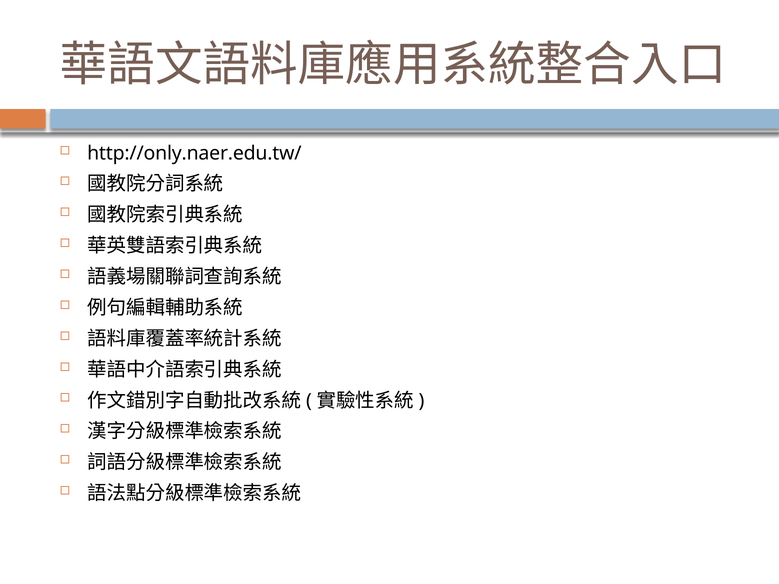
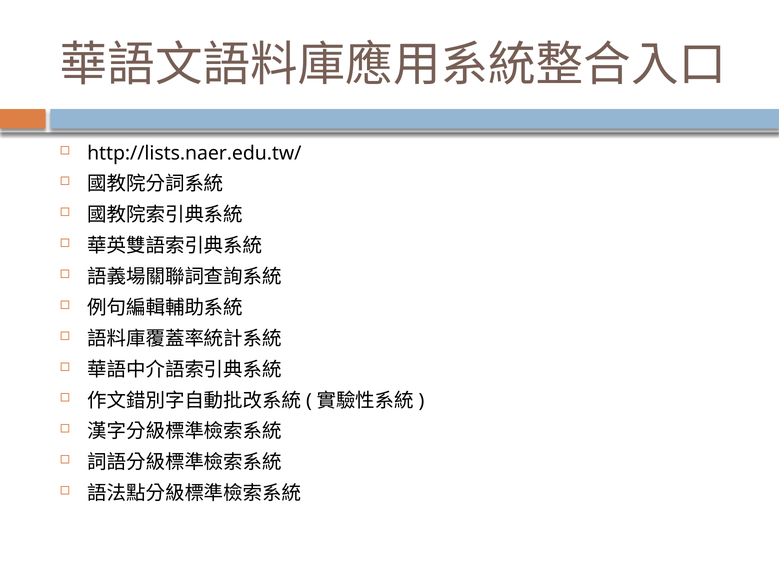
http://only.naer.edu.tw/: http://only.naer.edu.tw/ -> http://lists.naer.edu.tw/
